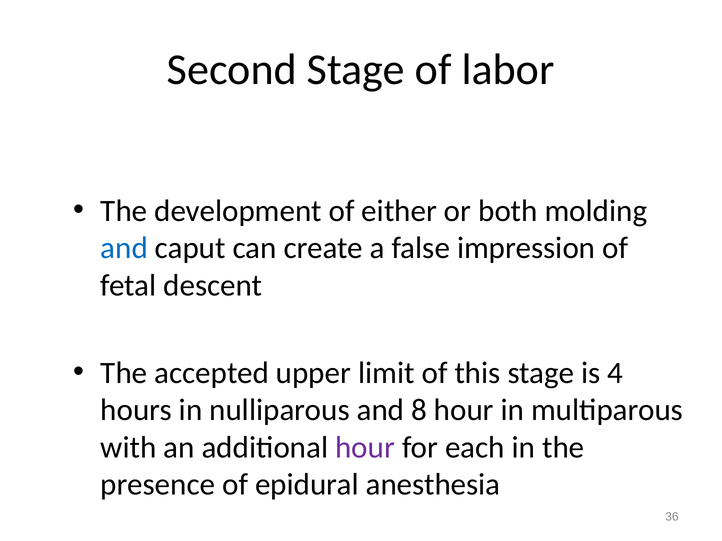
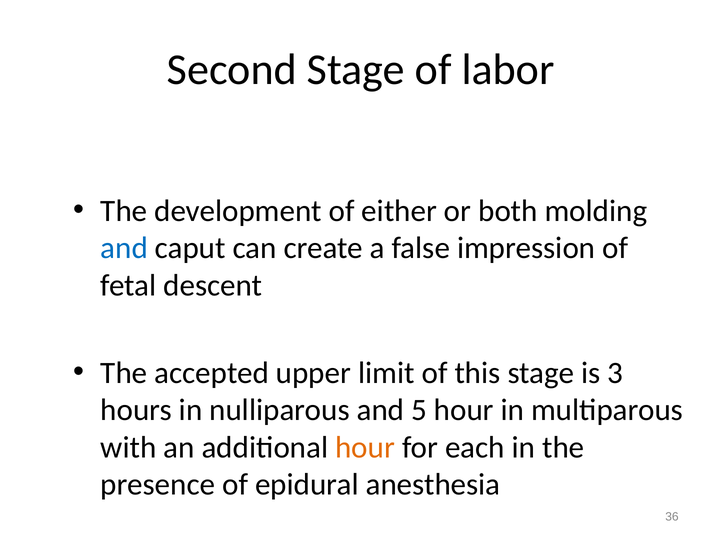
4: 4 -> 3
8: 8 -> 5
hour at (365, 448) colour: purple -> orange
